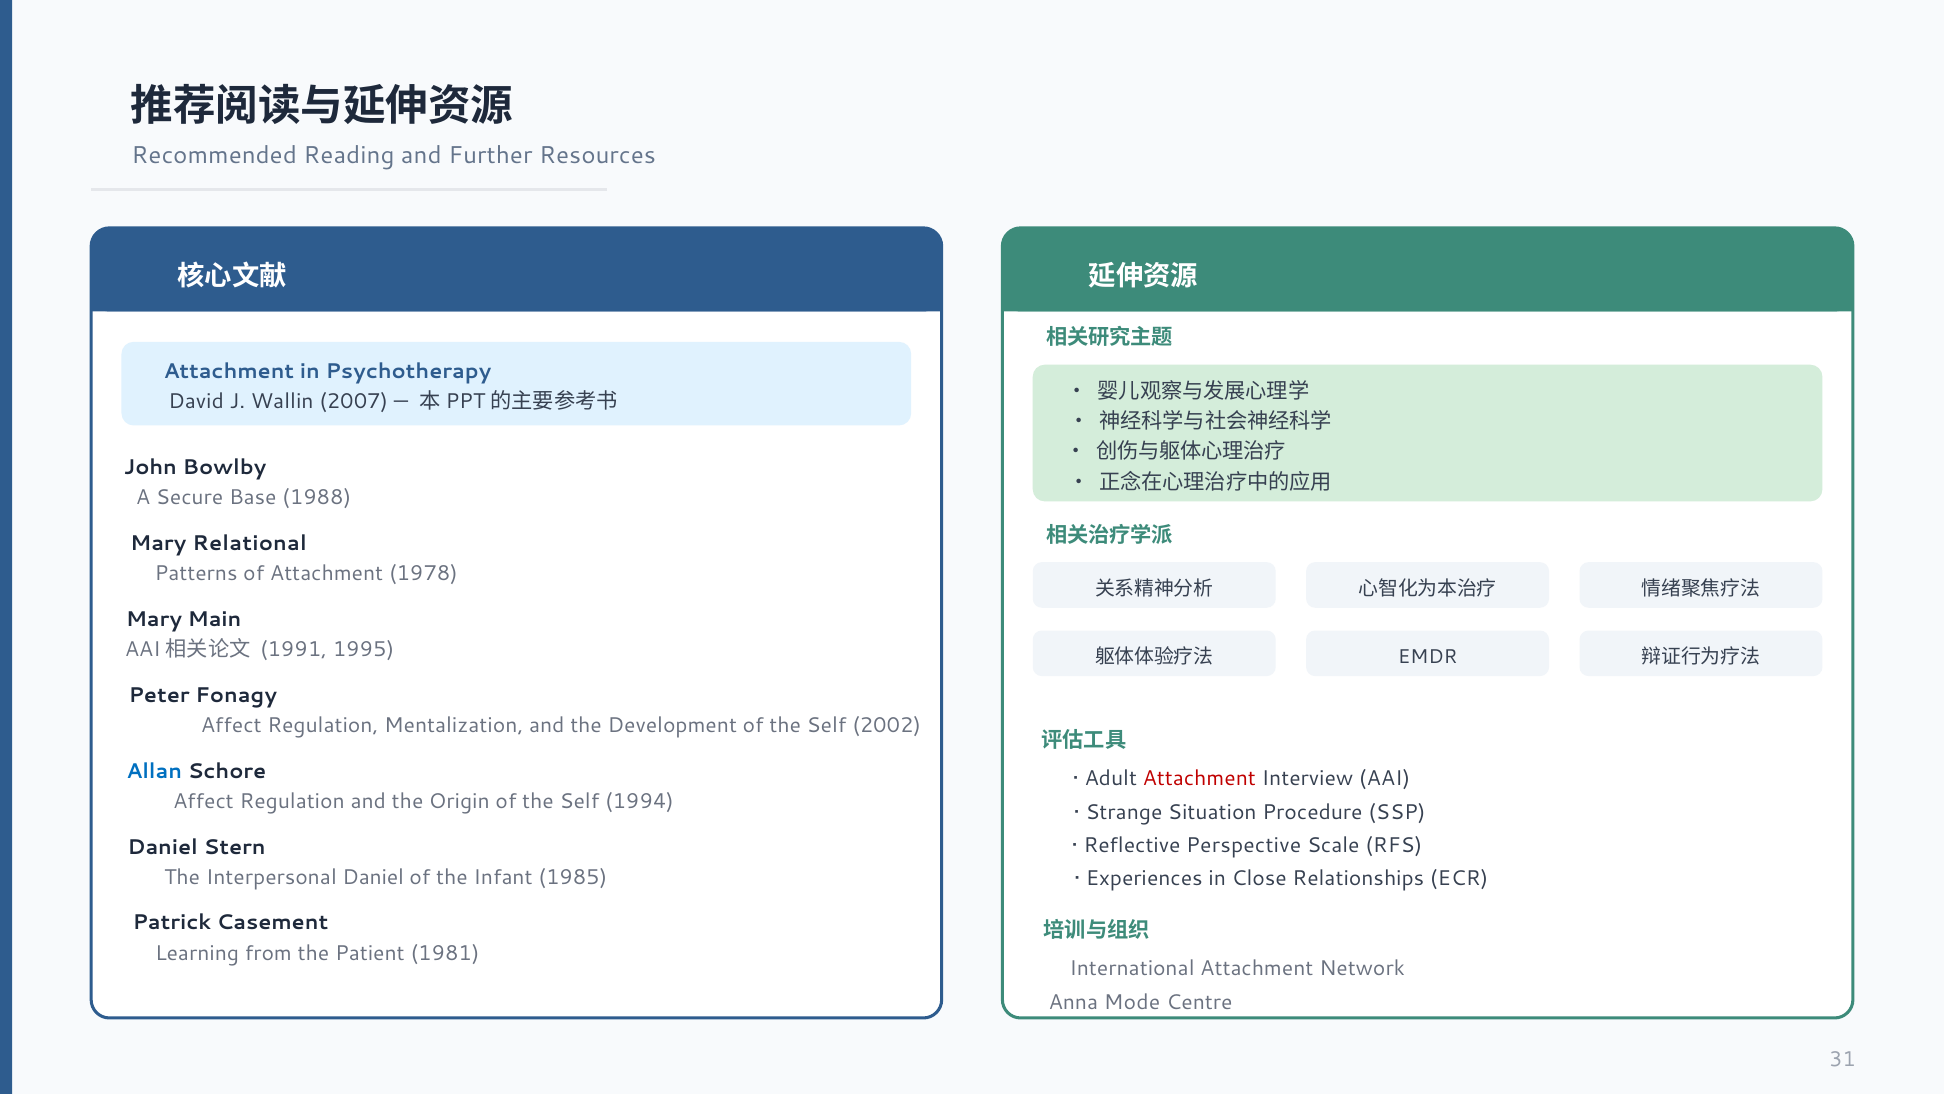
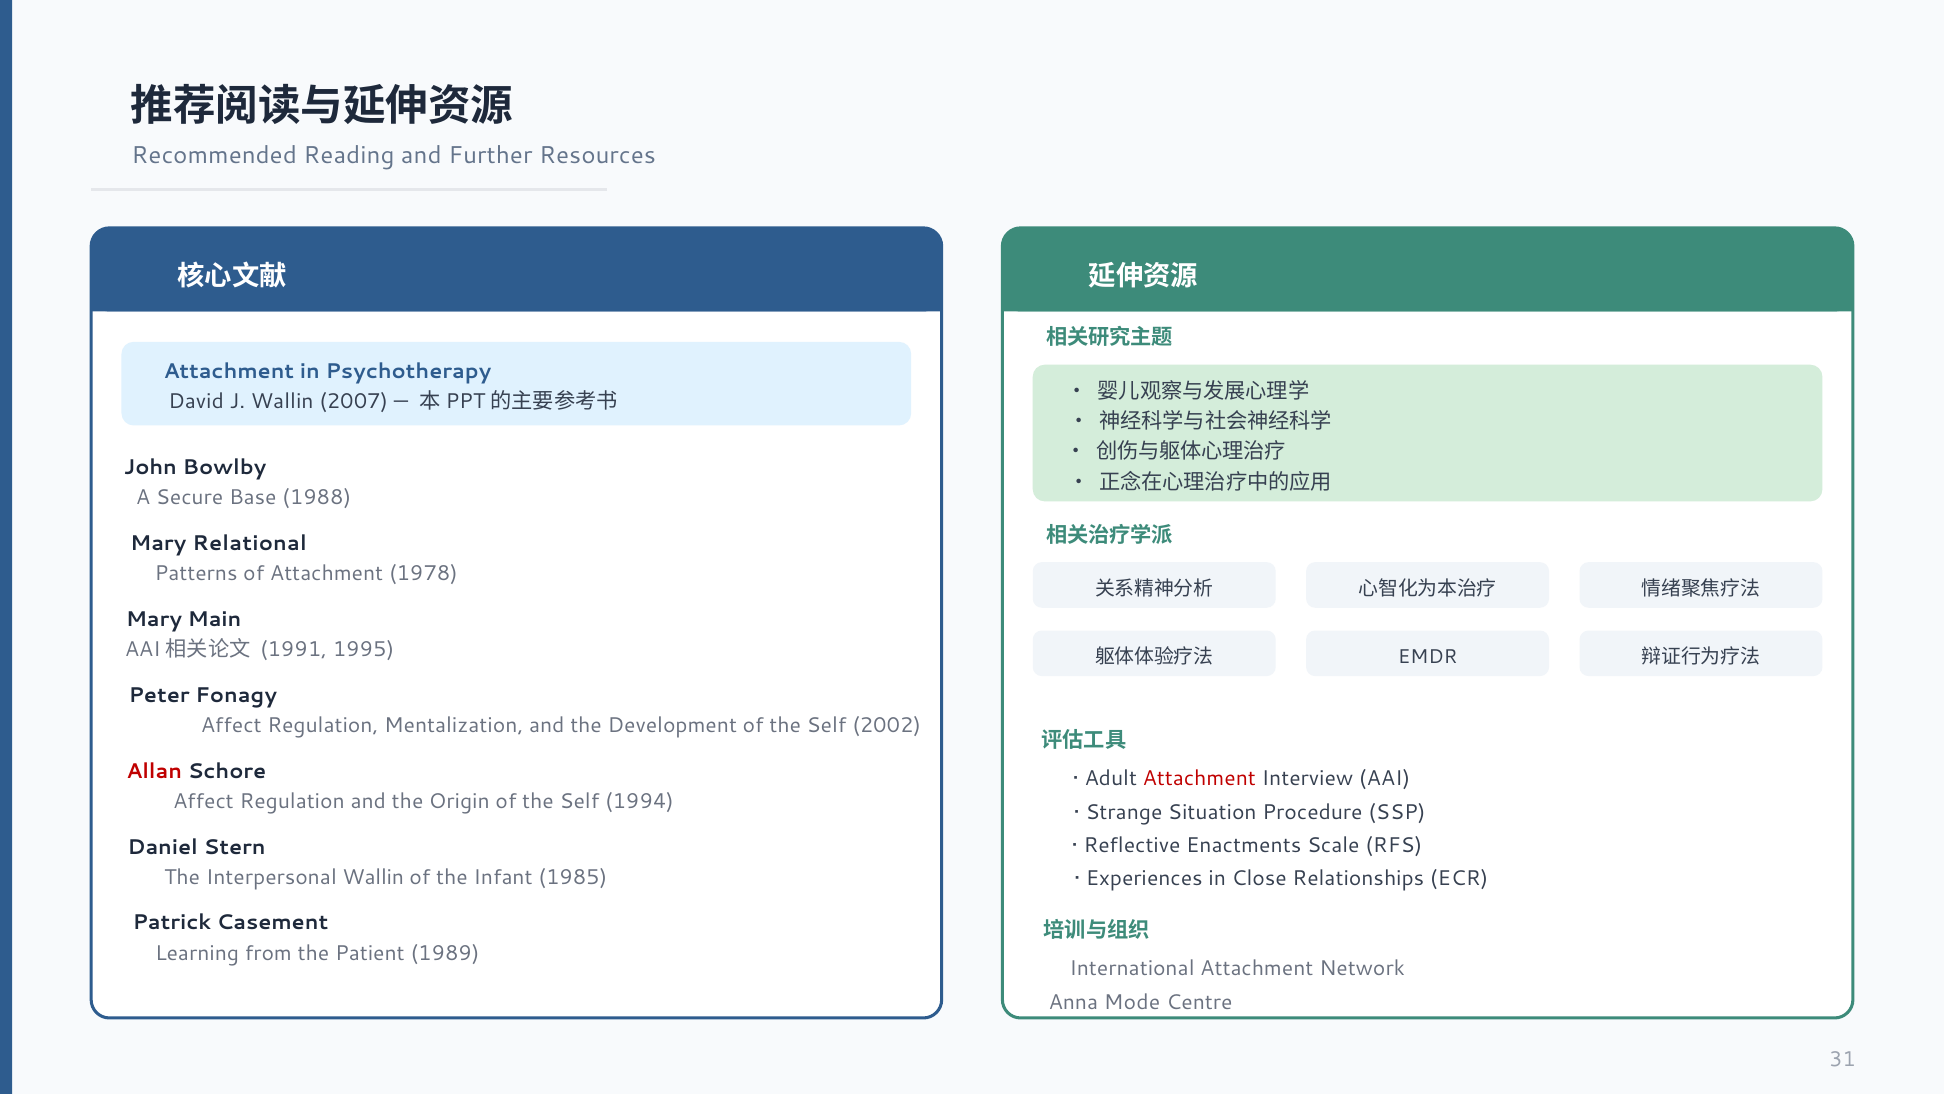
Allan colour: blue -> red
Perspective: Perspective -> Enactments
Interpersonal Daniel: Daniel -> Wallin
1981: 1981 -> 1989
